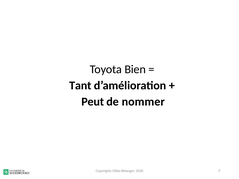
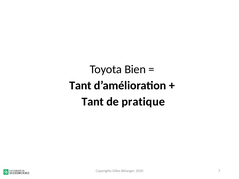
Peut at (93, 102): Peut -> Tant
nommer: nommer -> pratique
